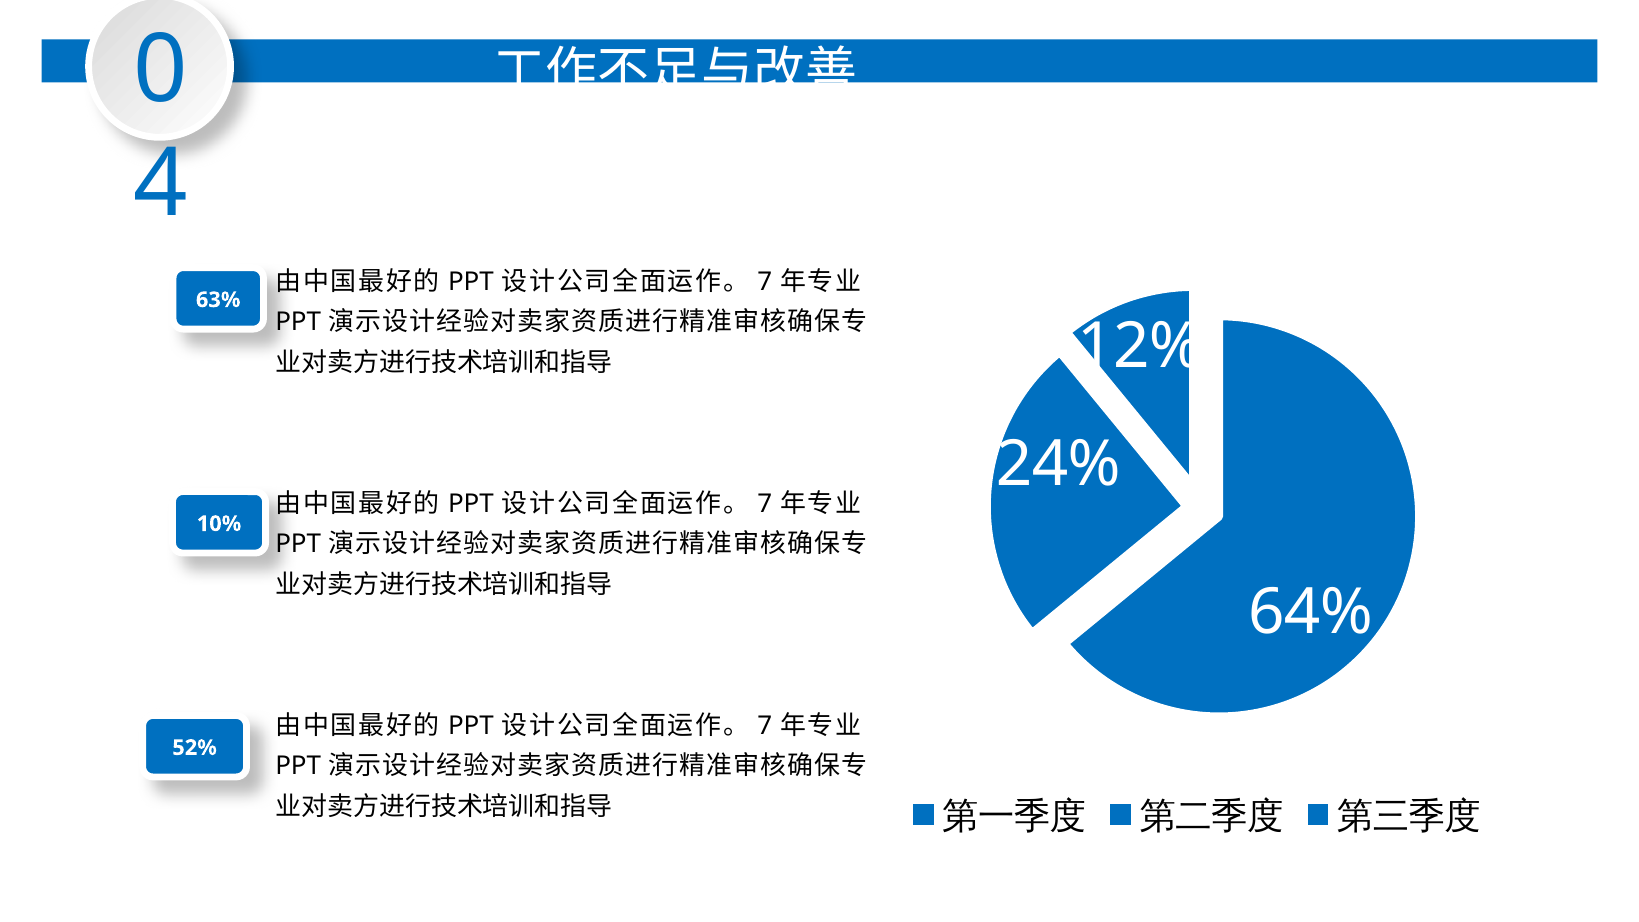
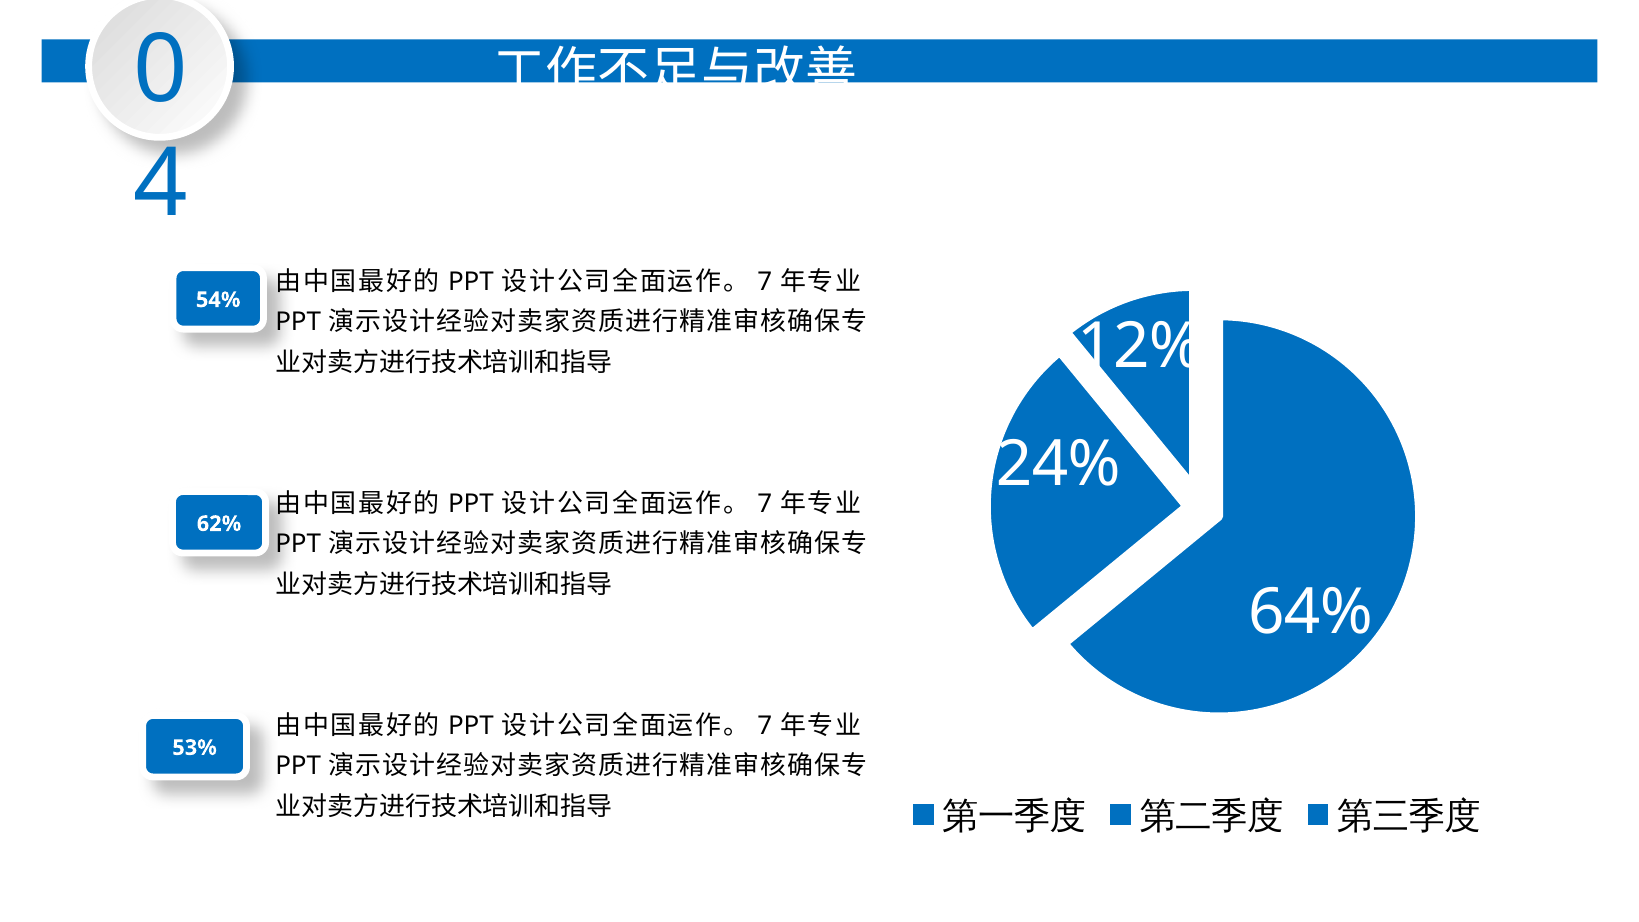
63%: 63% -> 54%
10%: 10% -> 62%
52%: 52% -> 53%
